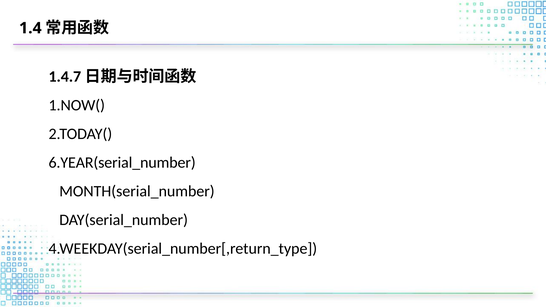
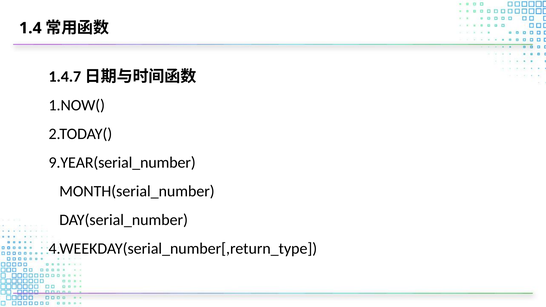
6.YEAR(serial_number: 6.YEAR(serial_number -> 9.YEAR(serial_number
